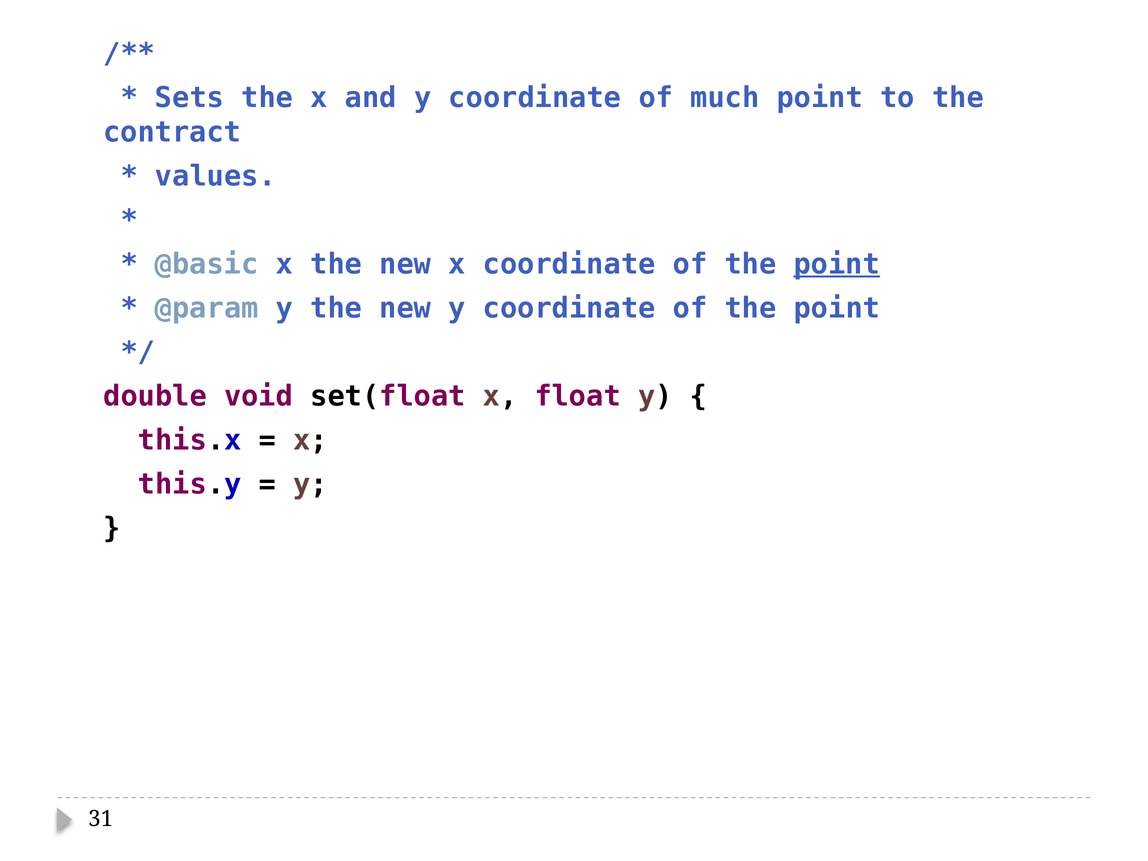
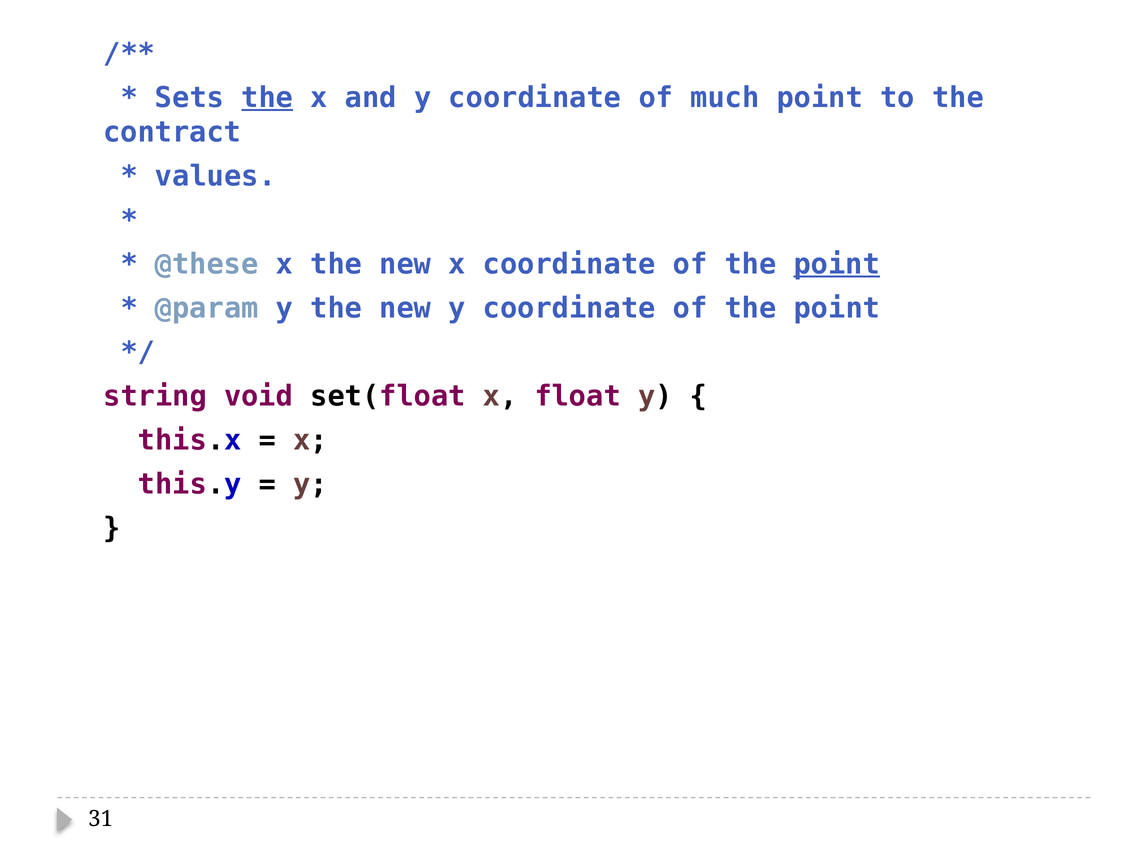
the at (267, 98) underline: none -> present
@basic: @basic -> @these
double: double -> string
